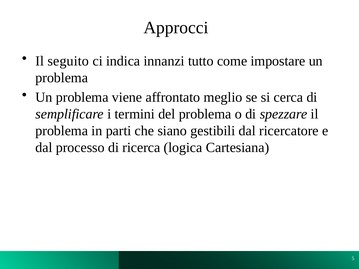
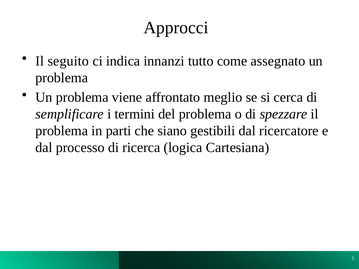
impostare: impostare -> assegnato
